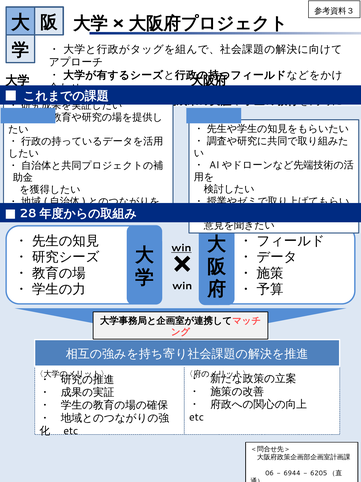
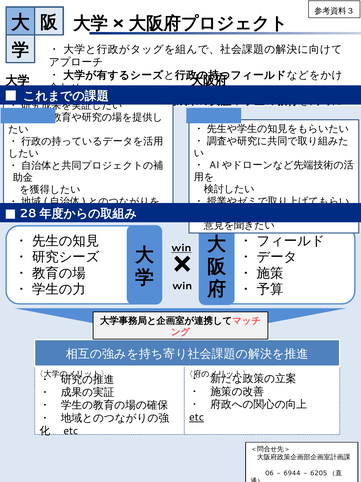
etc at (196, 417) underline: none -> present
